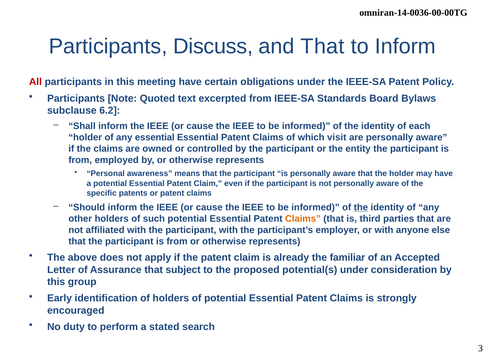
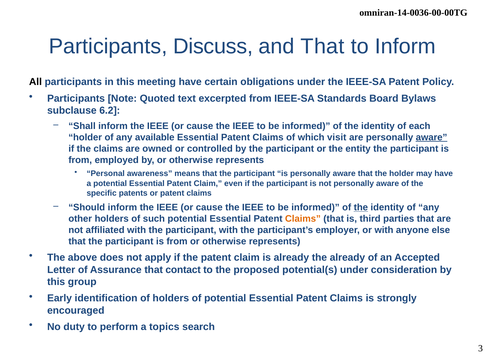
All colour: red -> black
any essential: essential -> available
aware at (432, 137) underline: none -> present
the familiar: familiar -> already
subject: subject -> contact
stated: stated -> topics
